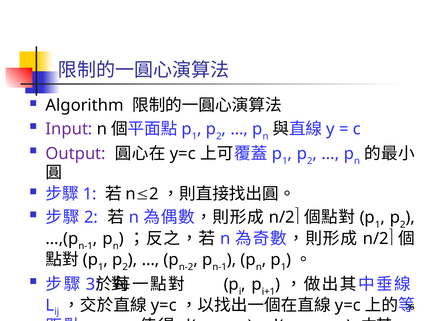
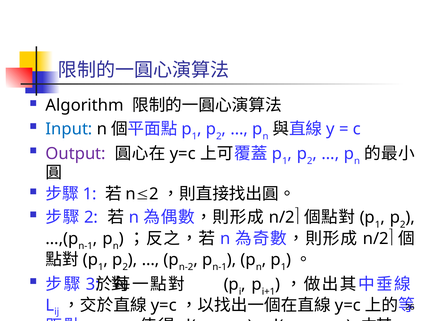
Input colour: purple -> blue
